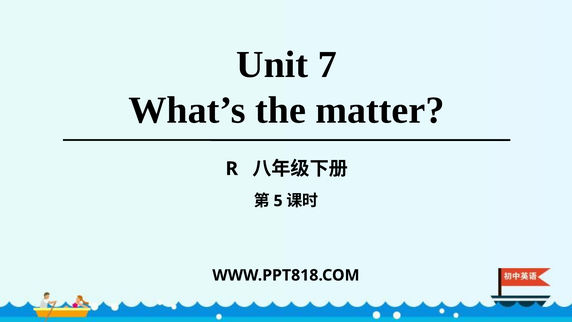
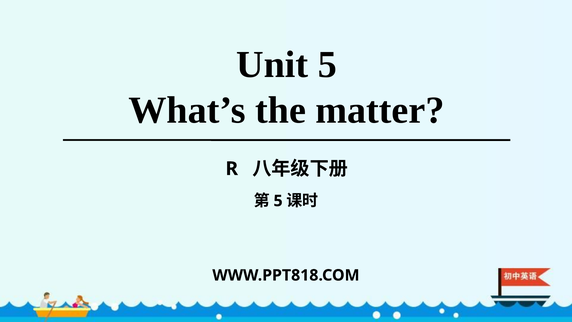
Unit 7: 7 -> 5
